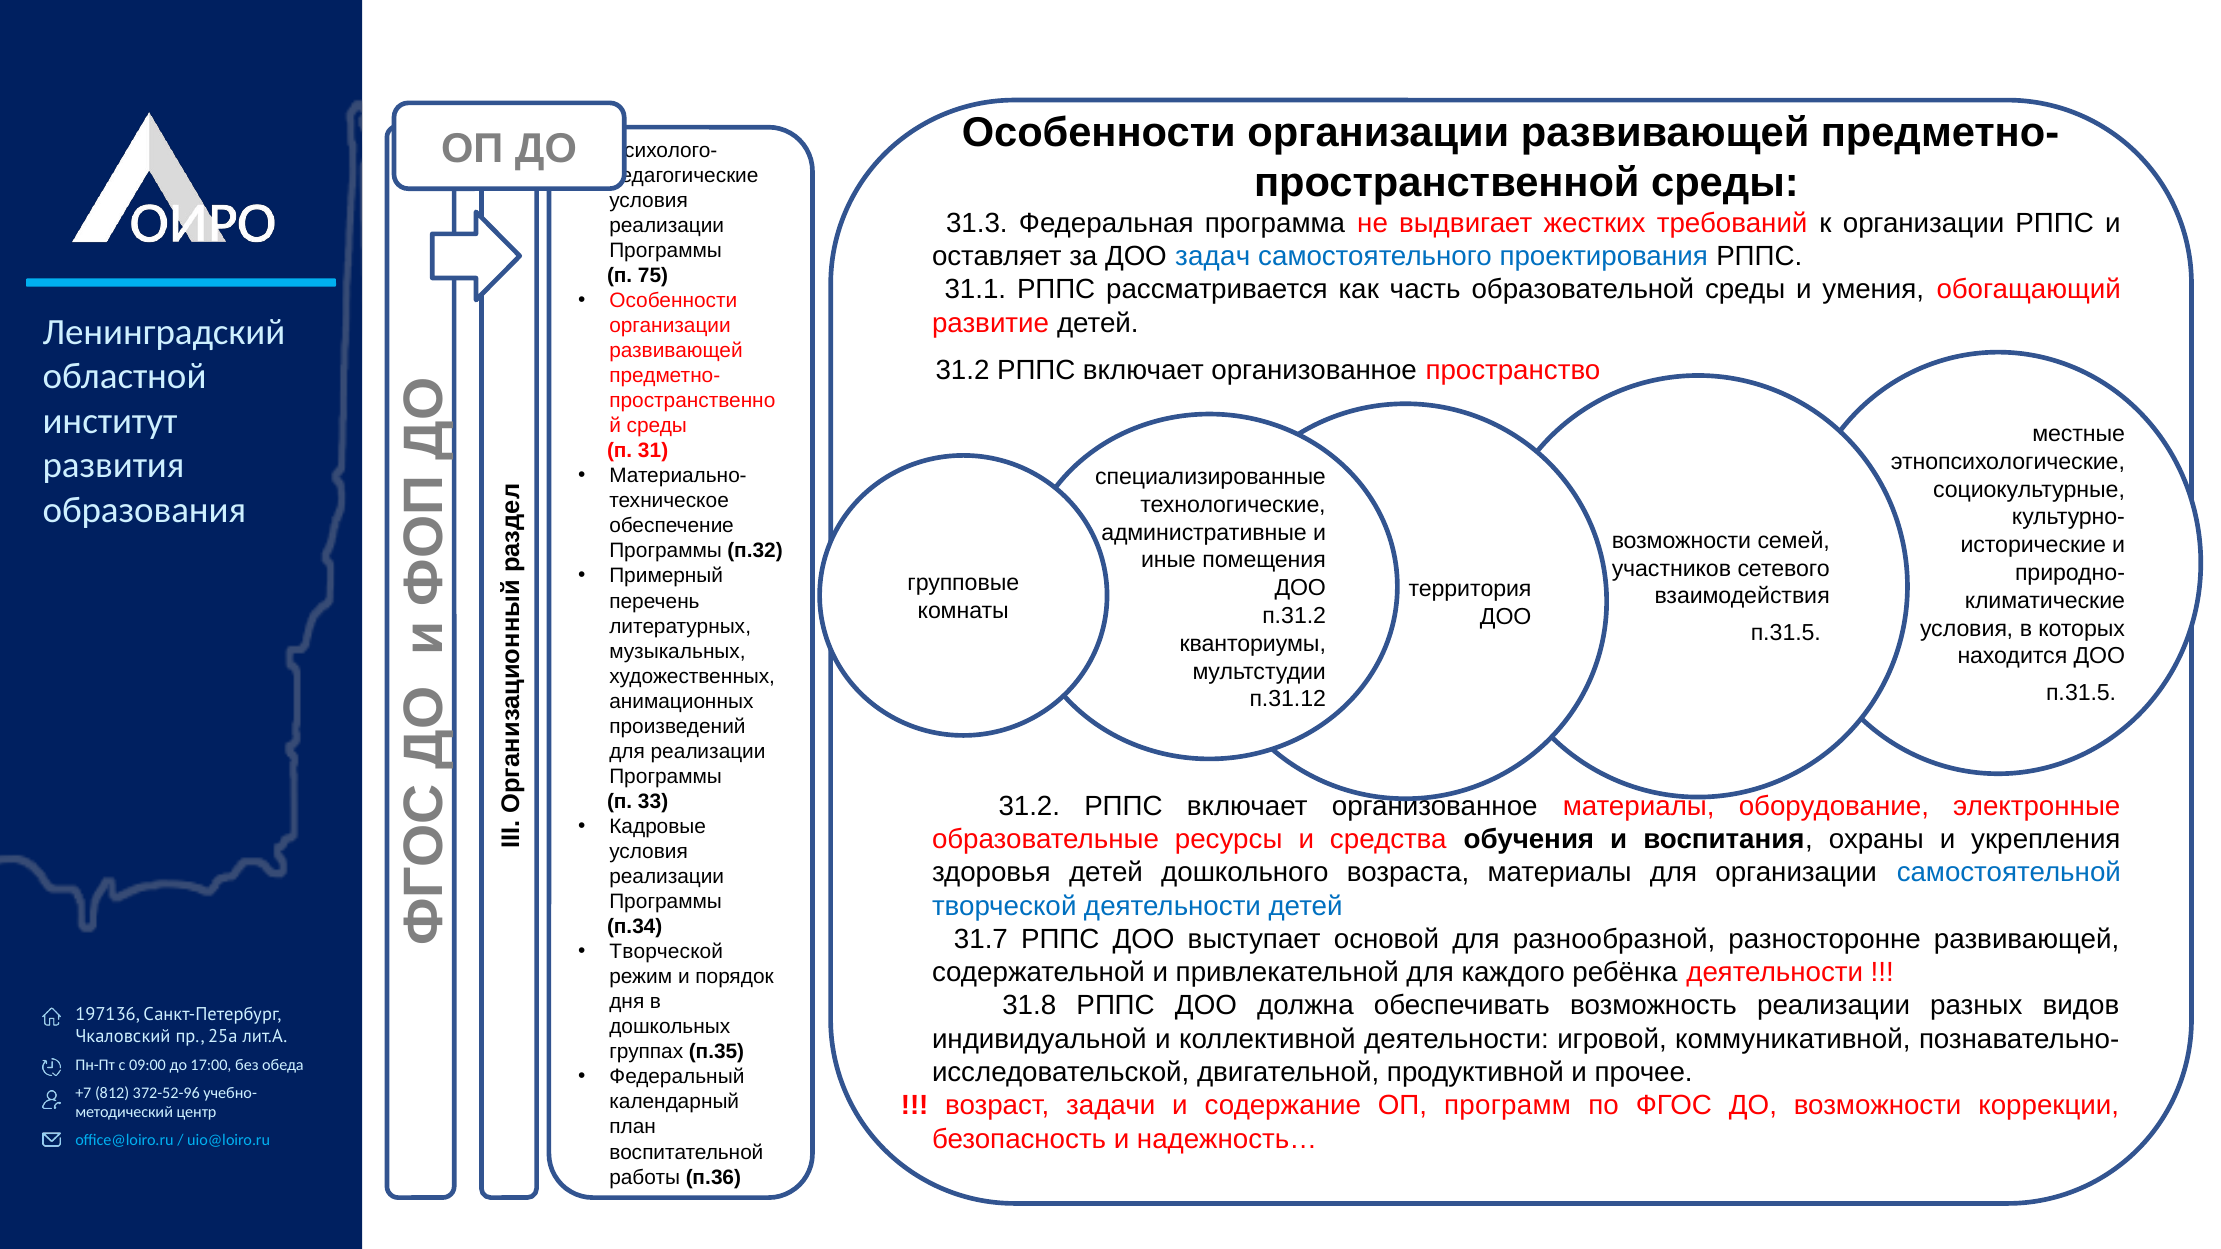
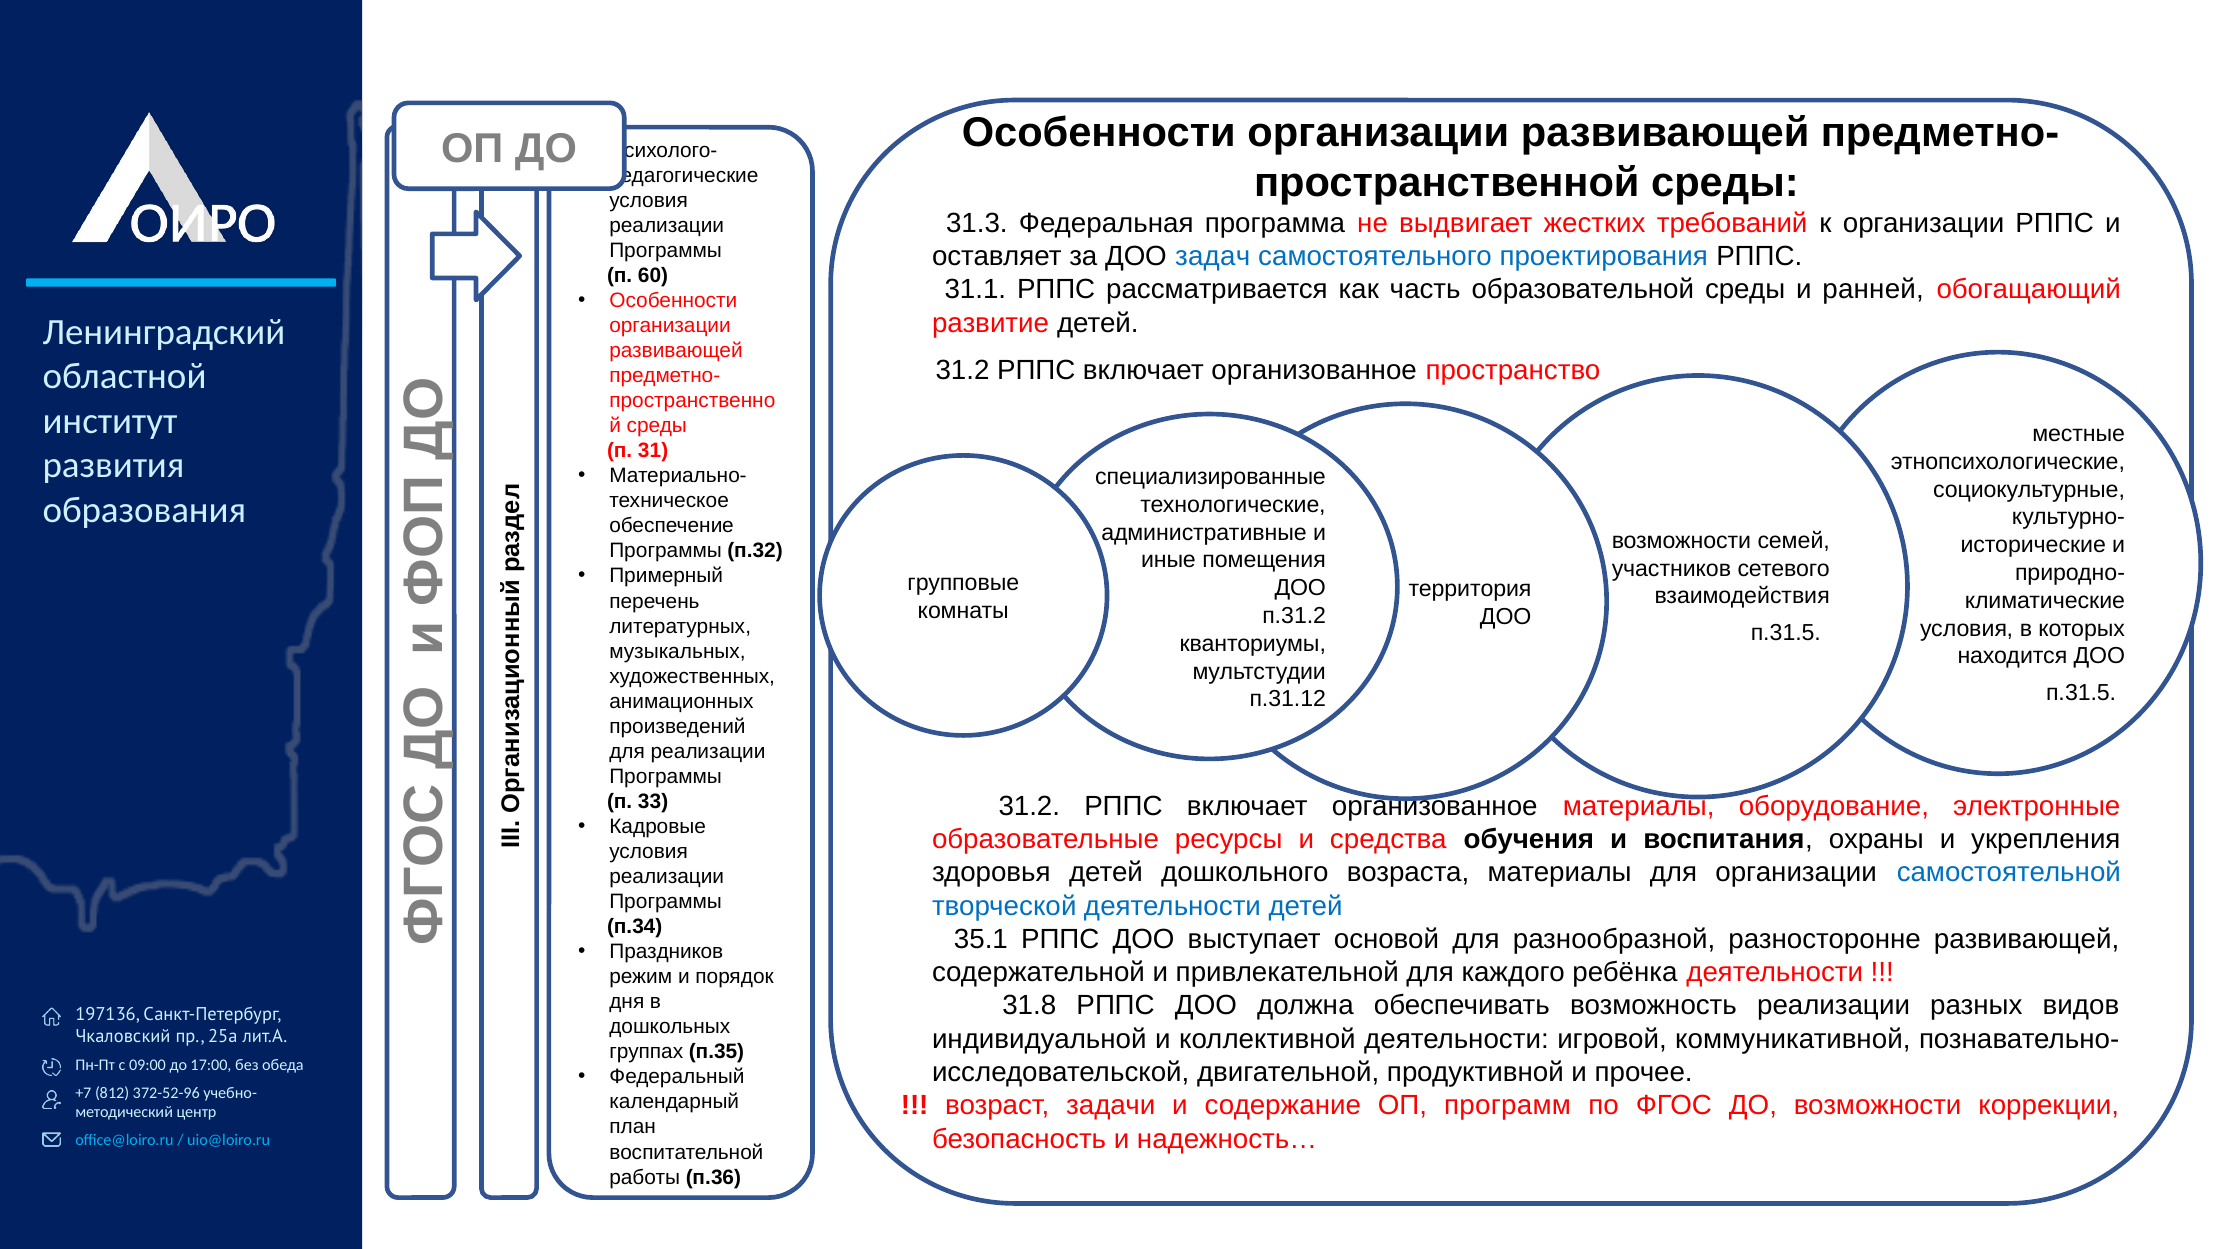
75: 75 -> 60
умения: умения -> ранней
31.7: 31.7 -> 35.1
Творческой at (666, 952): Творческой -> Праздников
